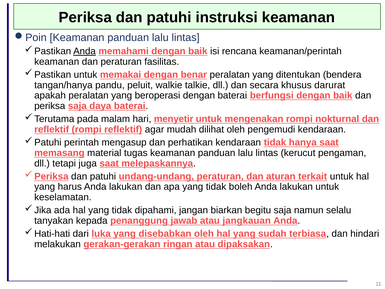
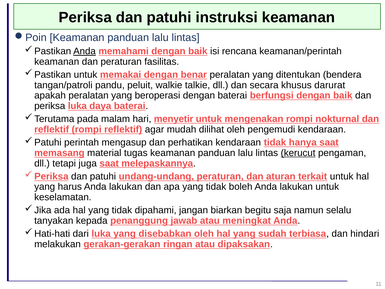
tangan/hanya: tangan/hanya -> tangan/patroli
periksa saja: saja -> luka
kerucut underline: none -> present
jangkauan: jangkauan -> meningkat
